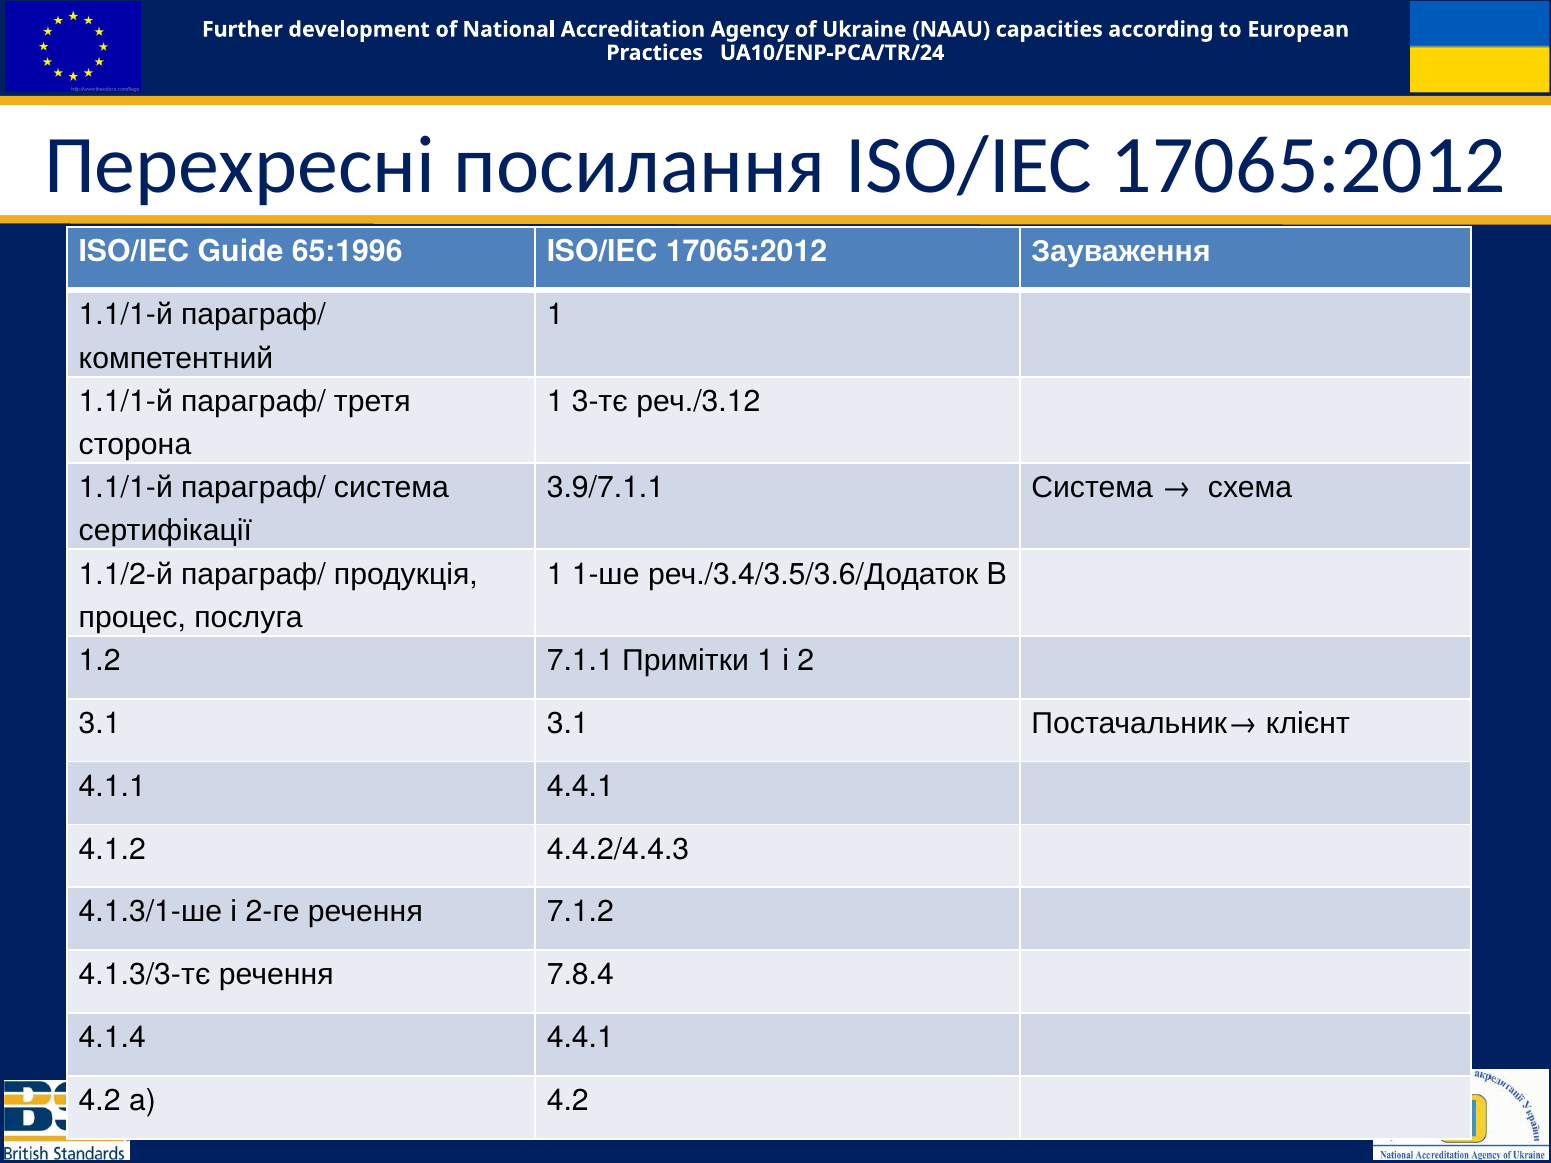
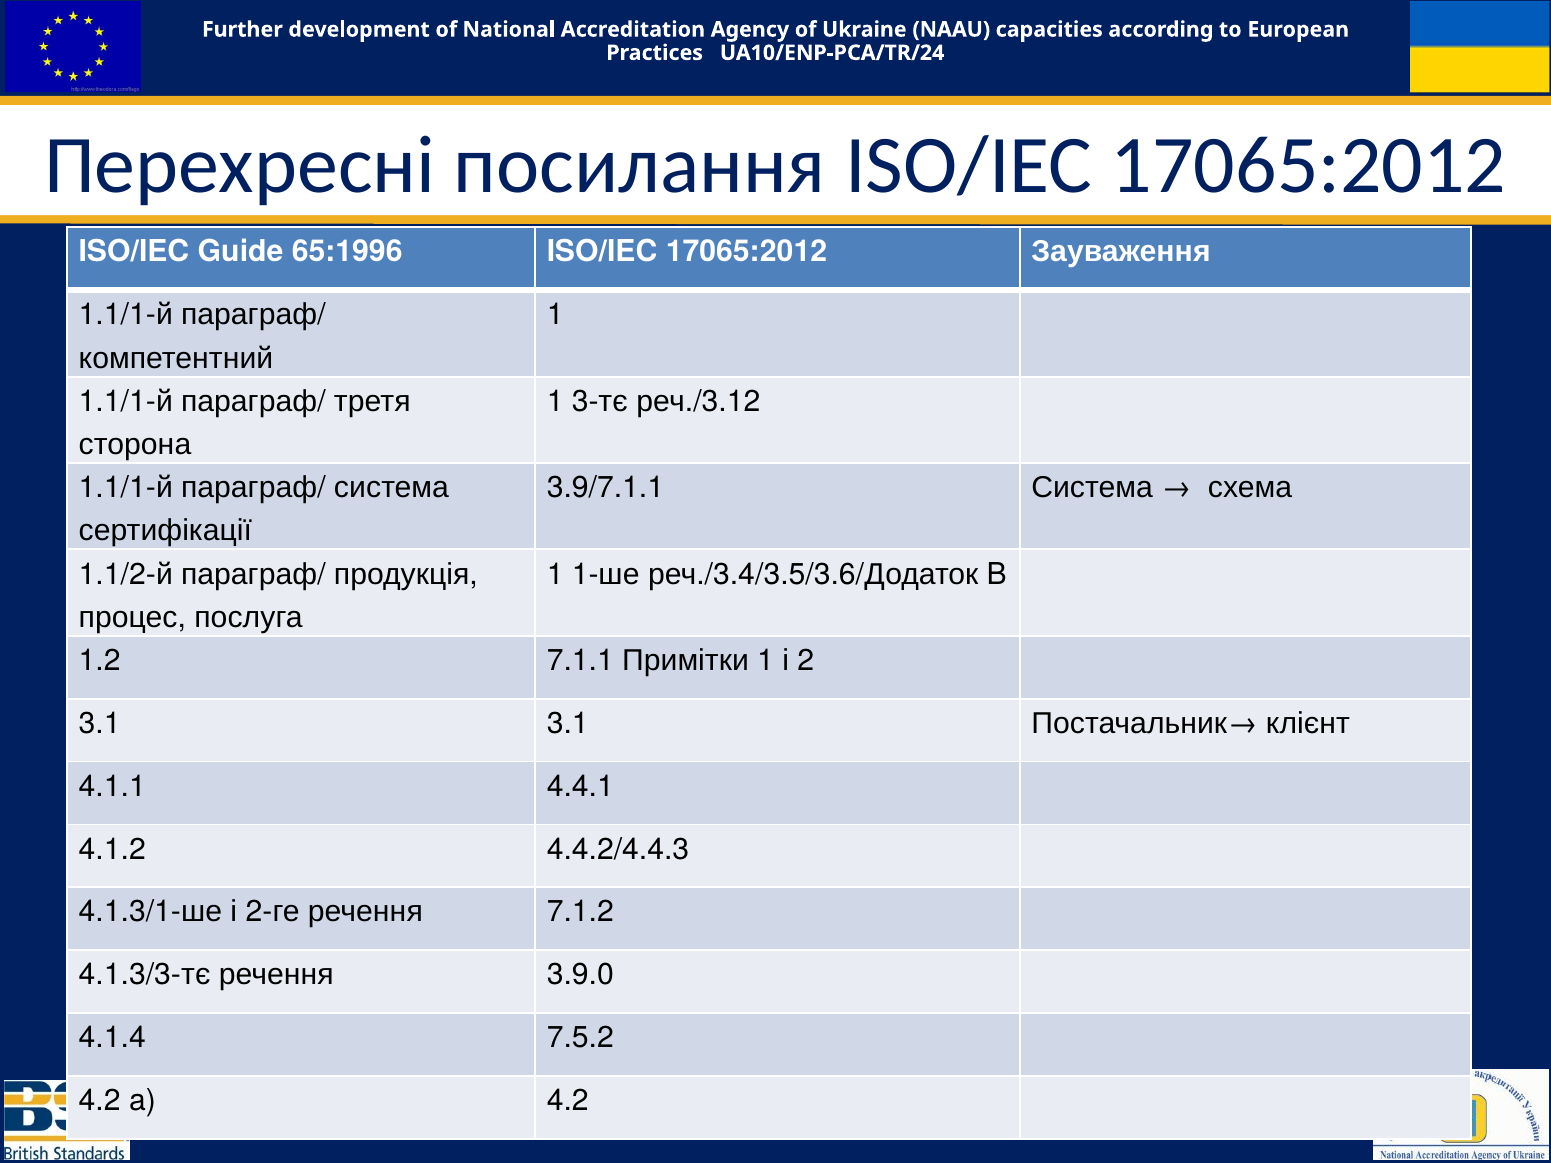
7.8.4: 7.8.4 -> 3.9.0
4.1.4 4.4.1: 4.4.1 -> 7.5.2
